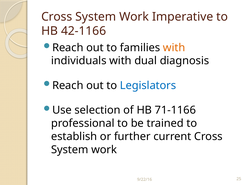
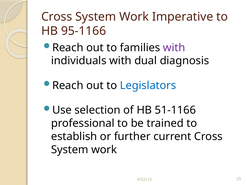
42-1166: 42-1166 -> 95-1166
with at (174, 48) colour: orange -> purple
71-1166: 71-1166 -> 51-1166
